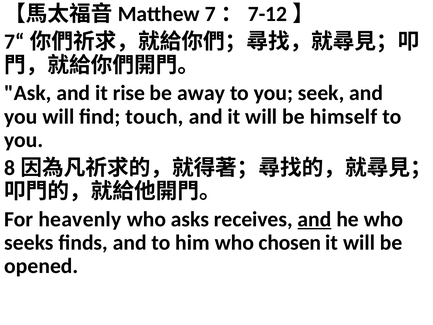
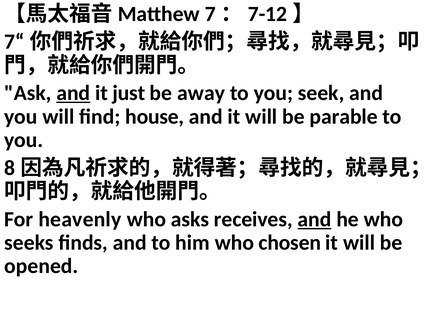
and at (73, 93) underline: none -> present
rise: rise -> just
touch: touch -> house
himself: himself -> parable
